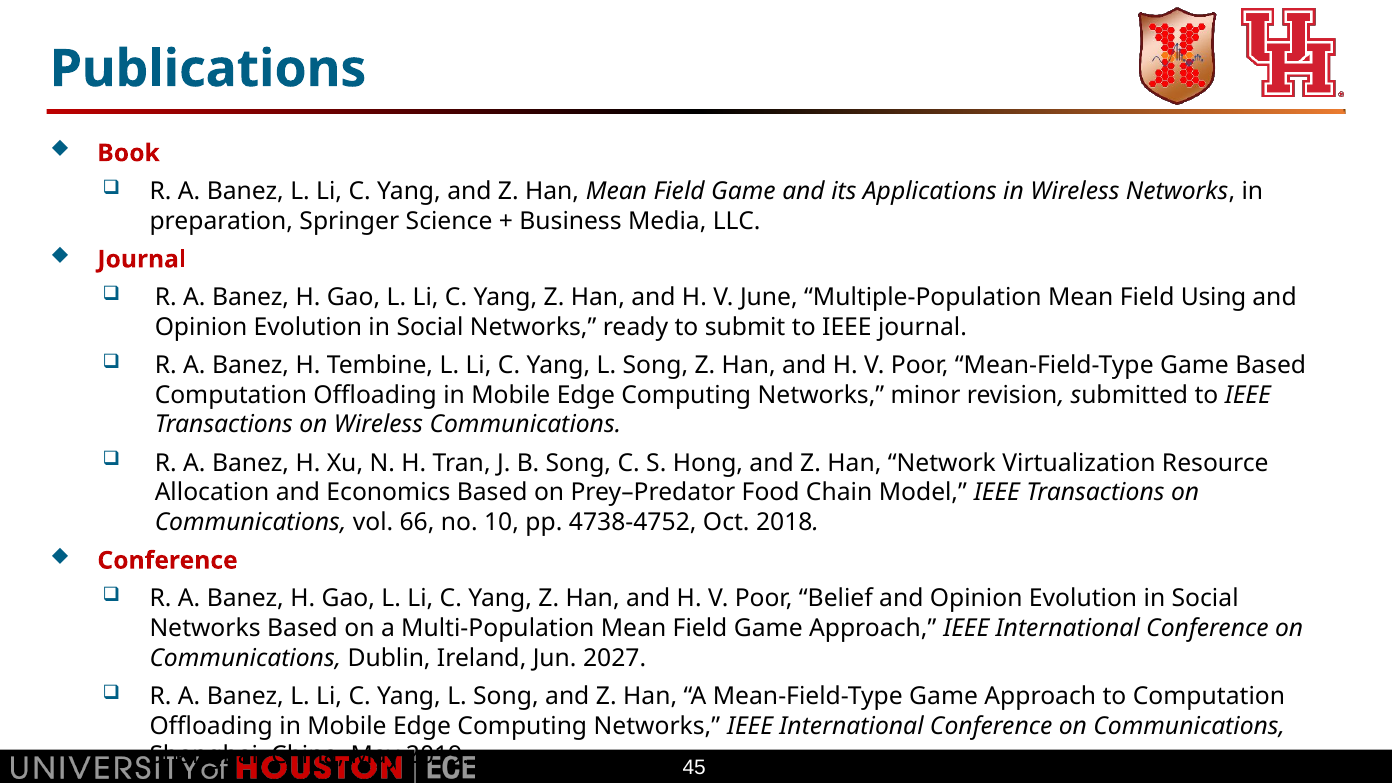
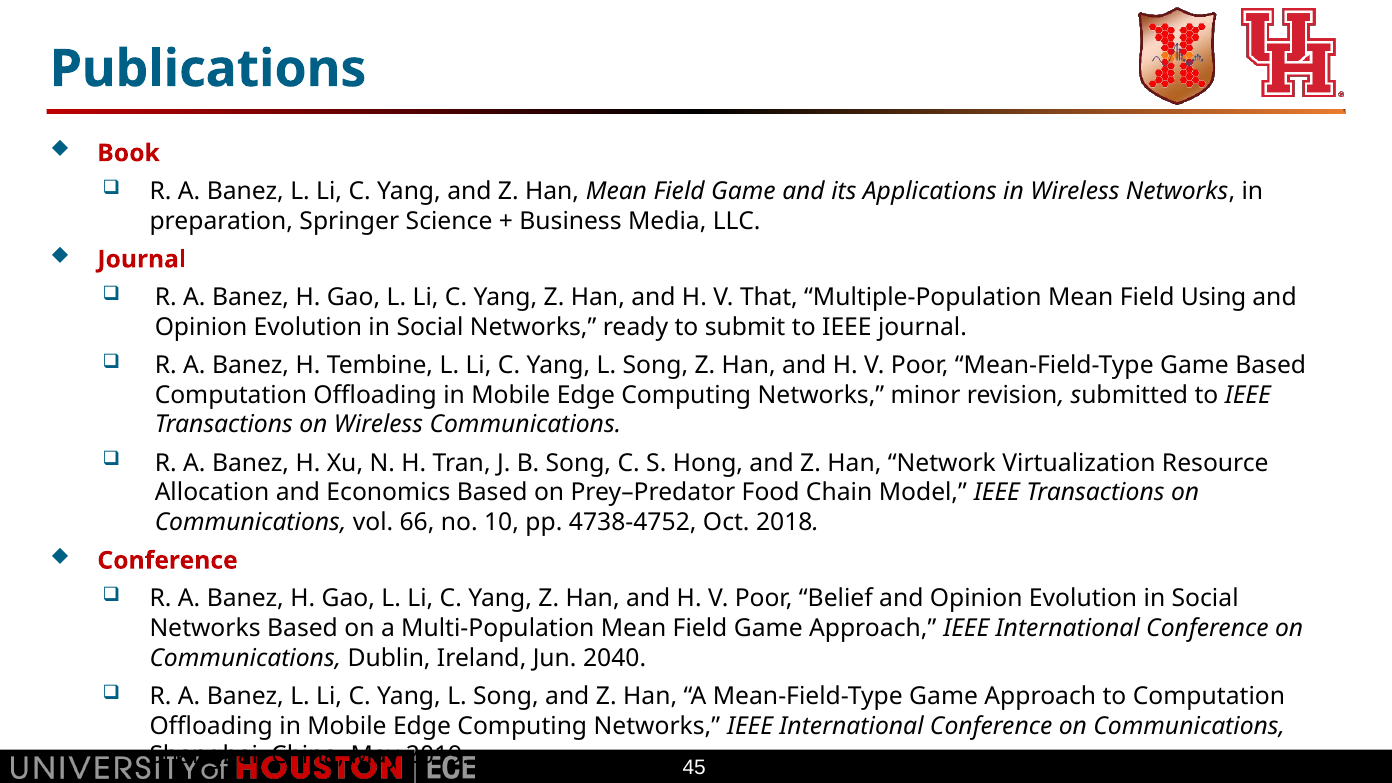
June: June -> That
2027: 2027 -> 2040
